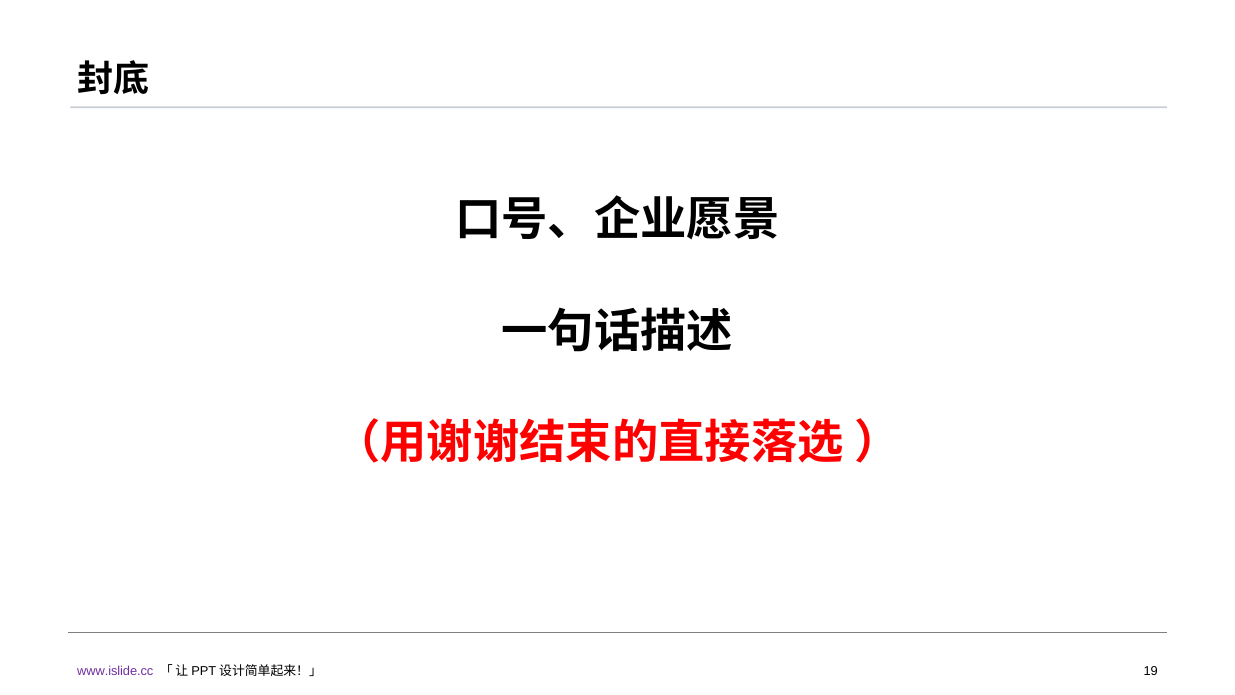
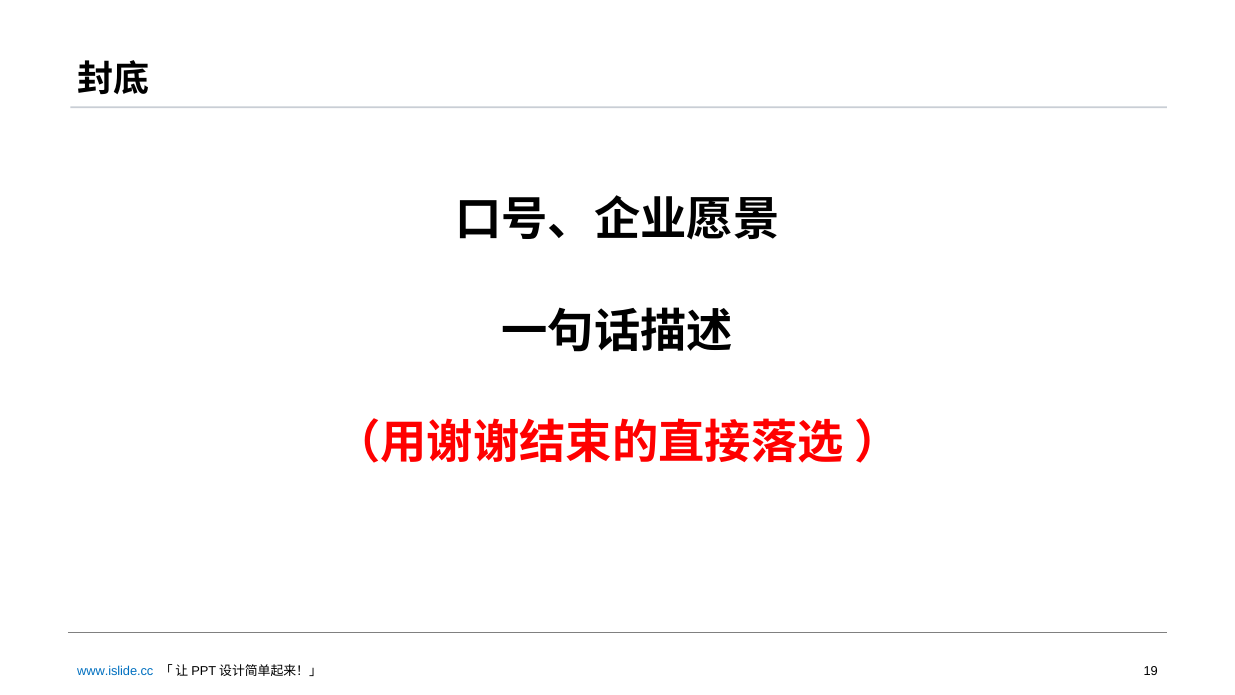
www.islide.cc colour: purple -> blue
